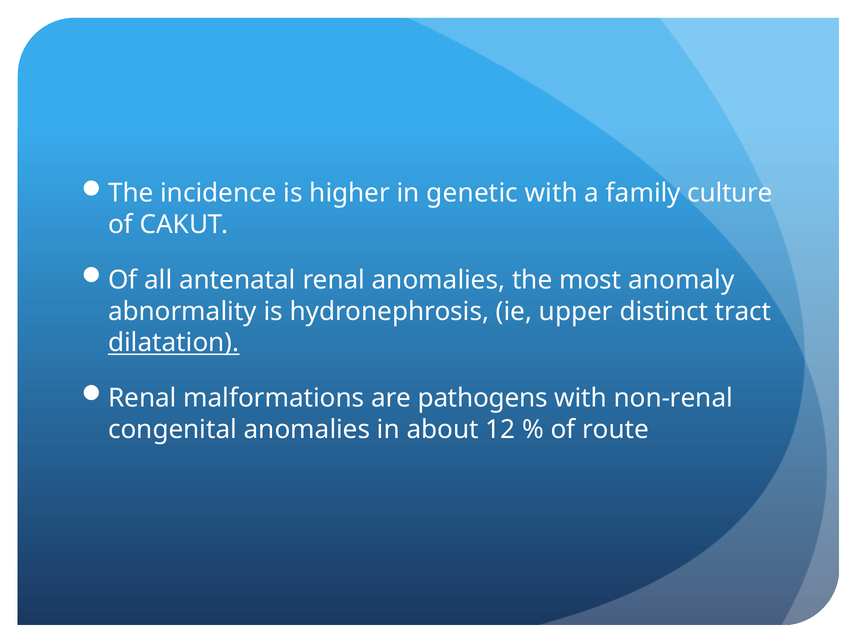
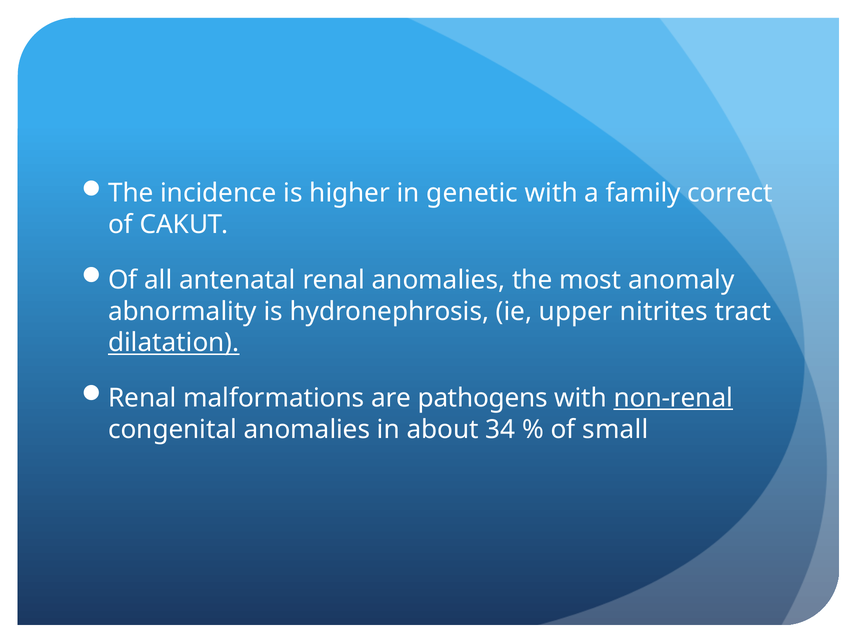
culture: culture -> correct
distinct: distinct -> nitrites
non-renal underline: none -> present
12: 12 -> 34
route: route -> small
